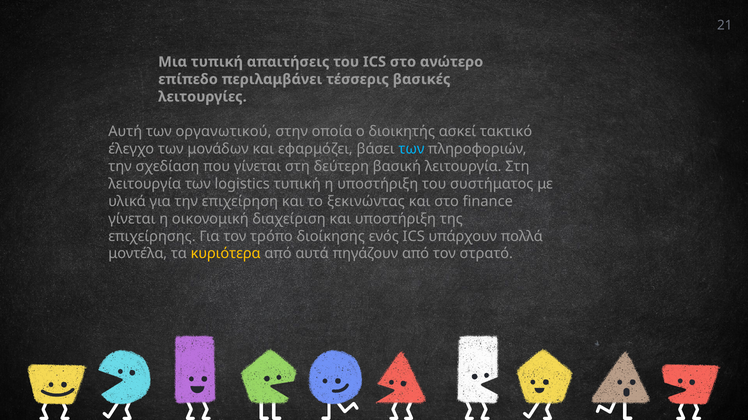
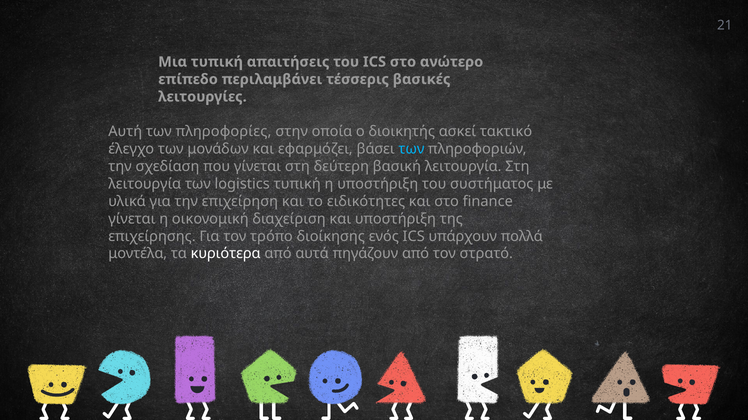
οργανωτικού: οργανωτικού -> πληροφορίες
ξεκινώντας: ξεκινώντας -> ειδικότητες
κυριότερα colour: yellow -> white
